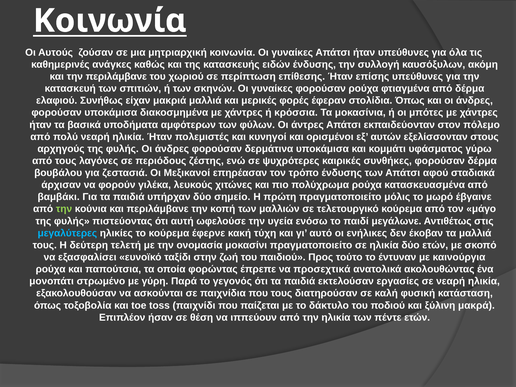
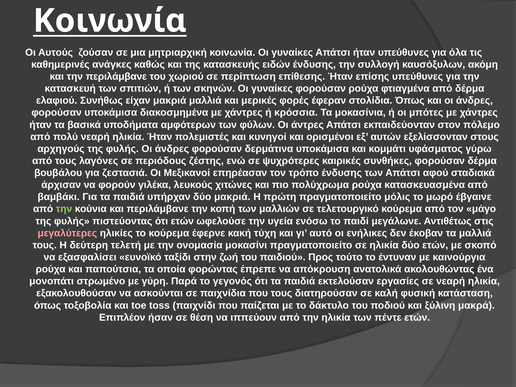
δύο σημείο: σημείο -> μακριά
ότι αυτή: αυτή -> ετών
μεγαλύτερες colour: light blue -> pink
προσεχτικά: προσεχτικά -> απόκρουση
